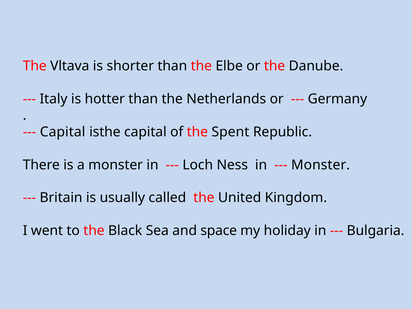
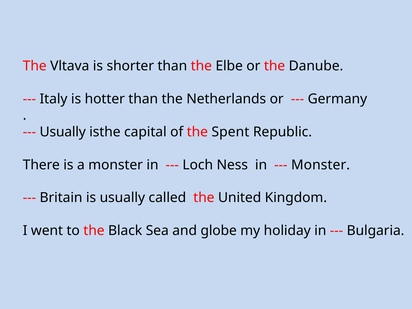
Capital at (63, 132): Capital -> Usually
space: space -> globe
